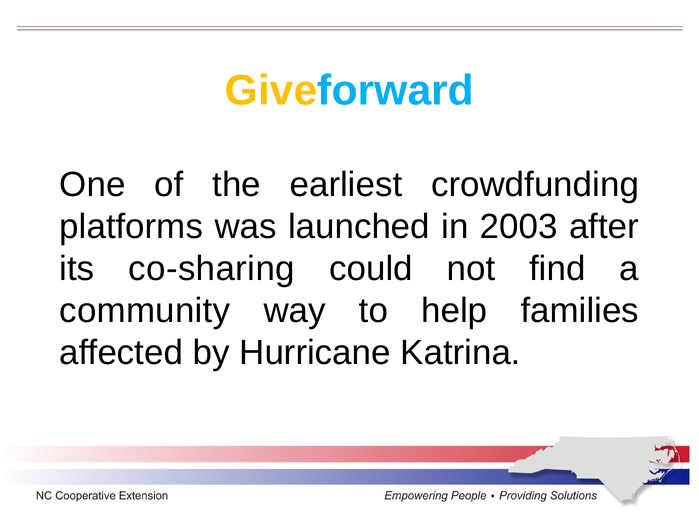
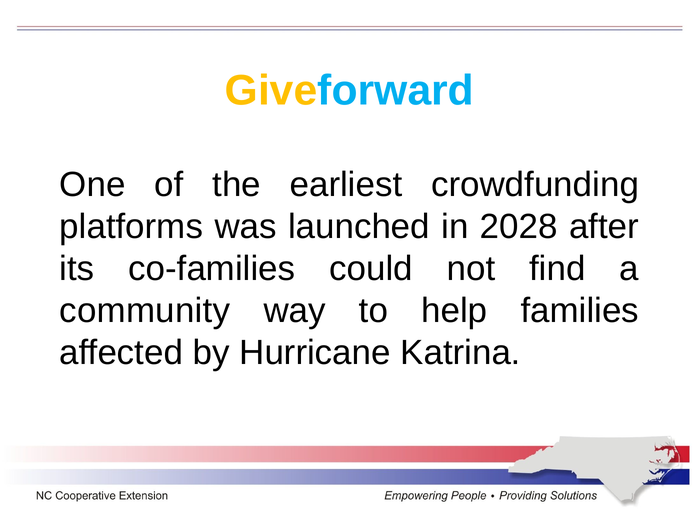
2003: 2003 -> 2028
co-sharing: co-sharing -> co-families
